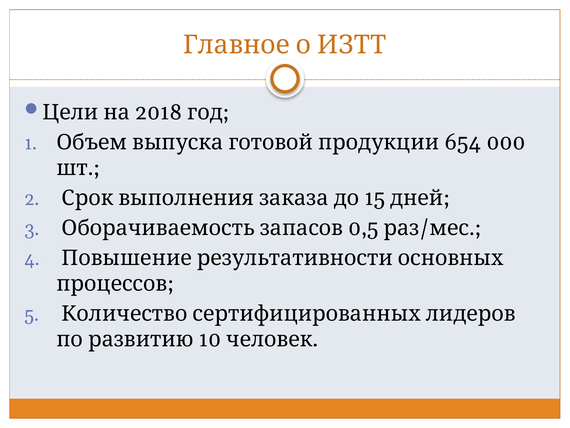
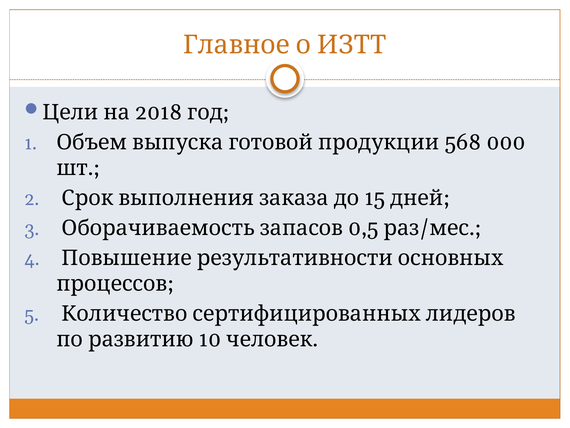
654: 654 -> 568
